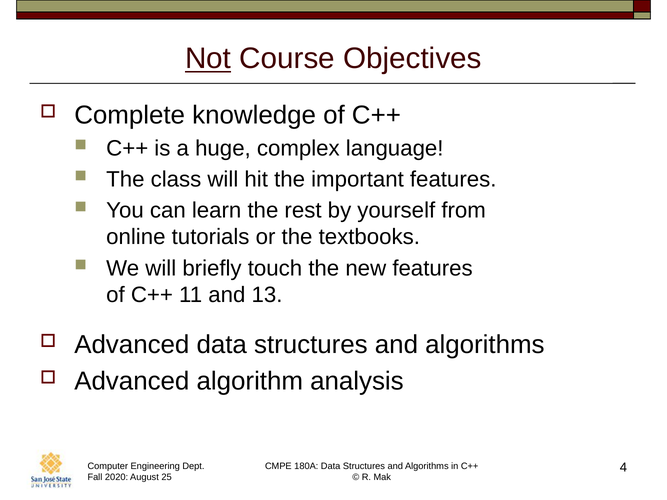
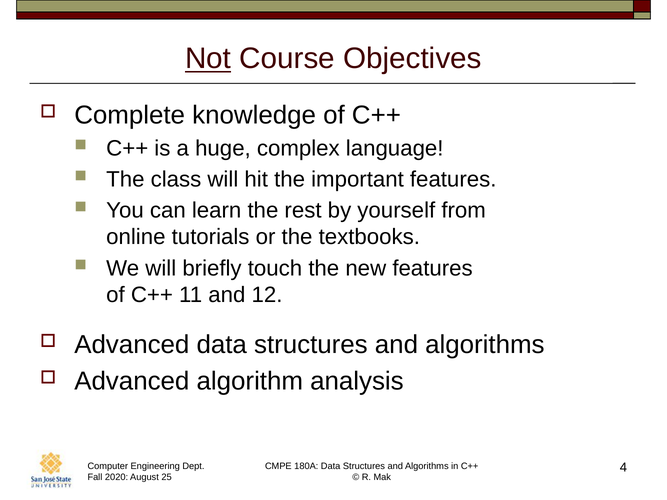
13: 13 -> 12
